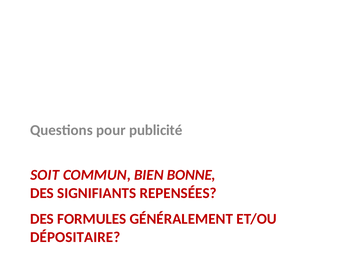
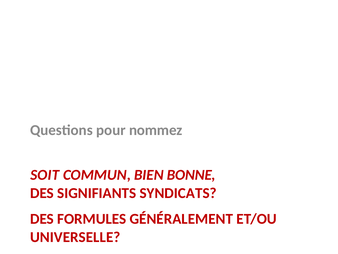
publicité: publicité -> nommez
REPENSÉES: REPENSÉES -> SYNDICATS
DÉPOSITAIRE: DÉPOSITAIRE -> UNIVERSELLE
